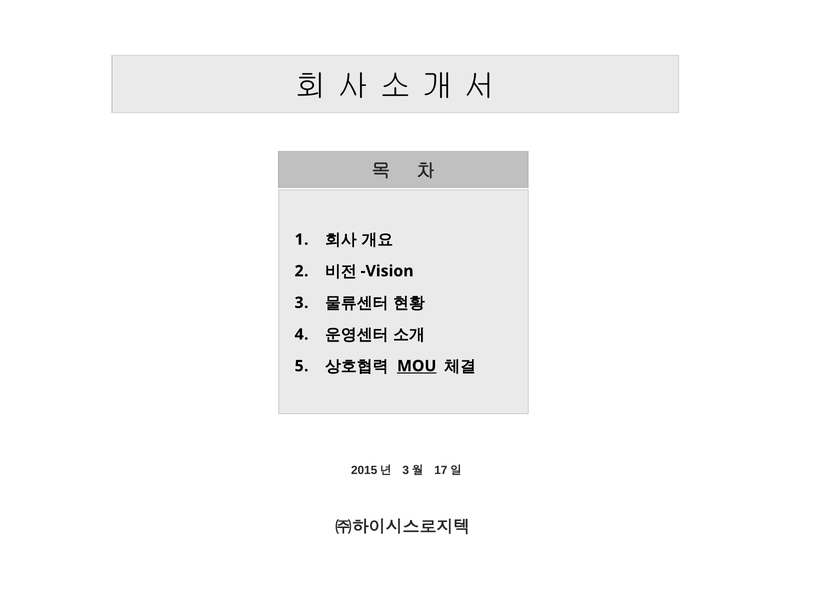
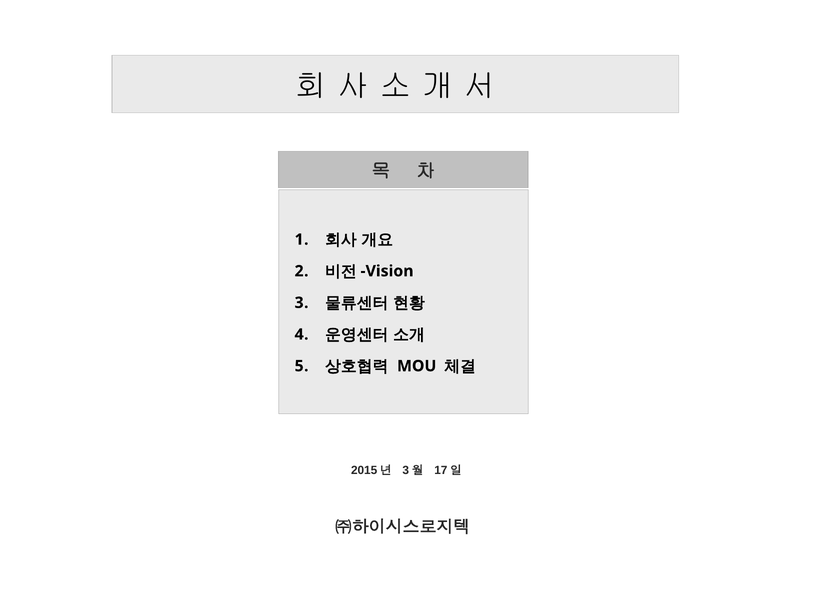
MOU underline: present -> none
